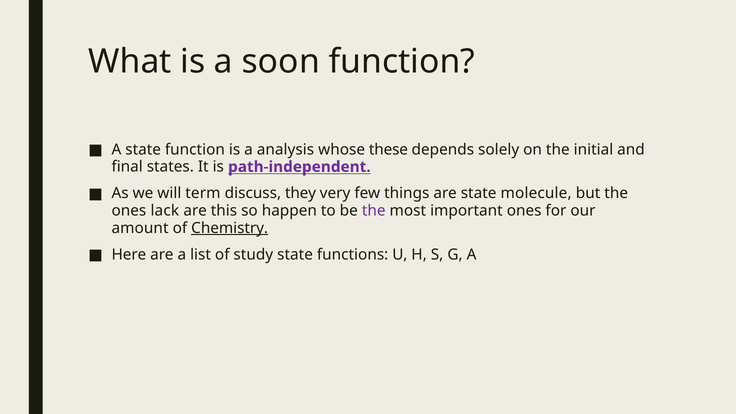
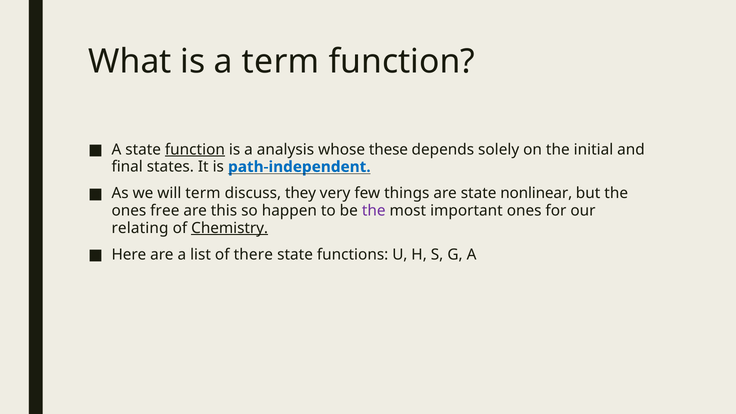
a soon: soon -> term
function at (195, 150) underline: none -> present
path-independent colour: purple -> blue
molecule: molecule -> nonlinear
lack: lack -> free
amount: amount -> relating
study: study -> there
